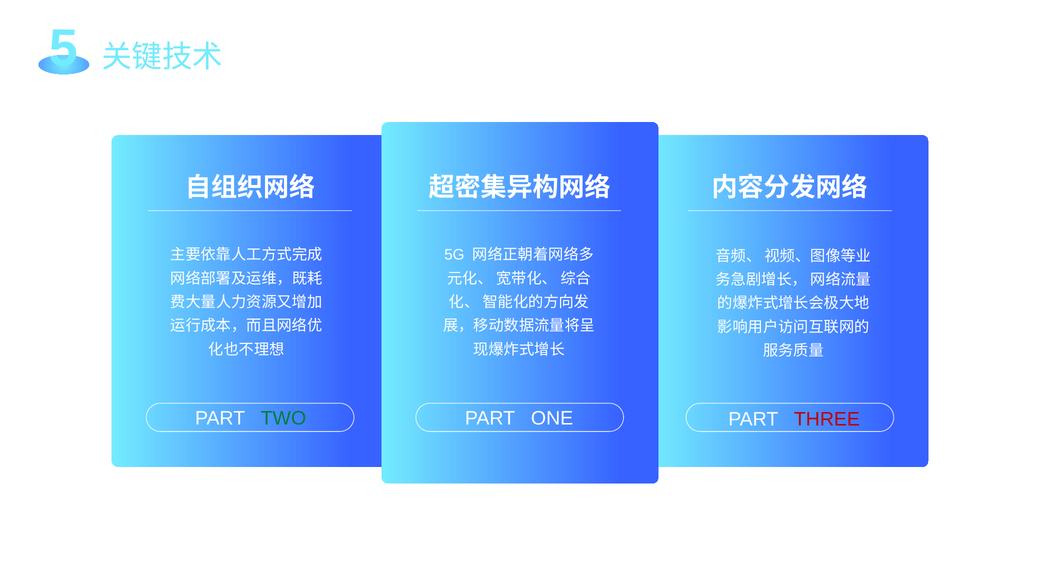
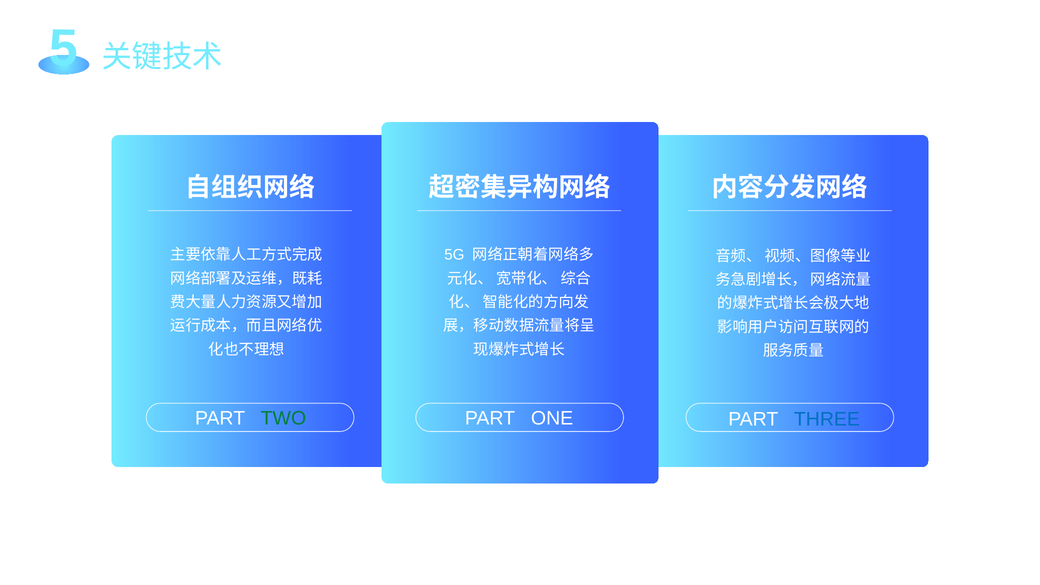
THREE colour: red -> blue
